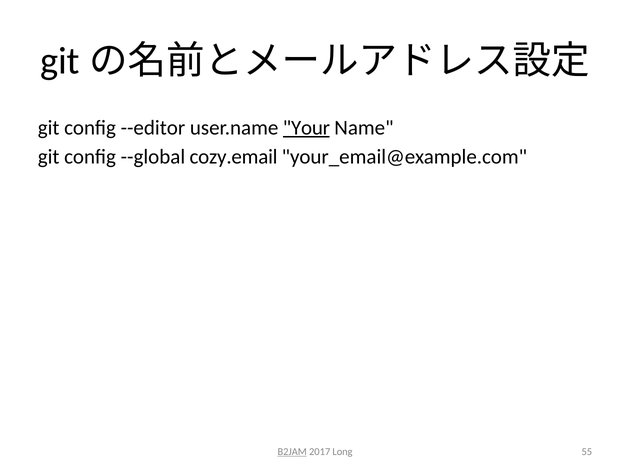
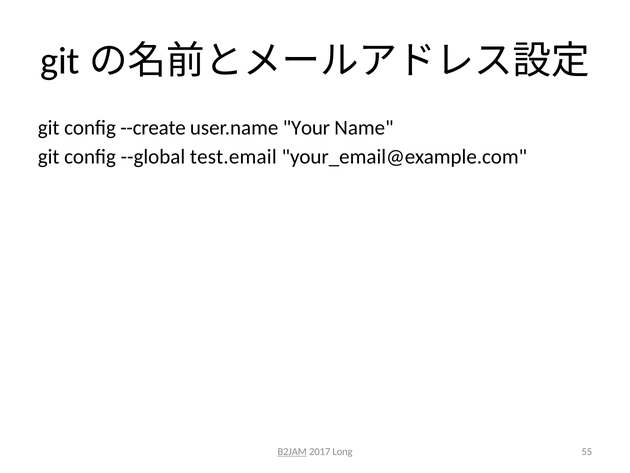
--editor: --editor -> --create
Your underline: present -> none
cozy.email: cozy.email -> test.email
